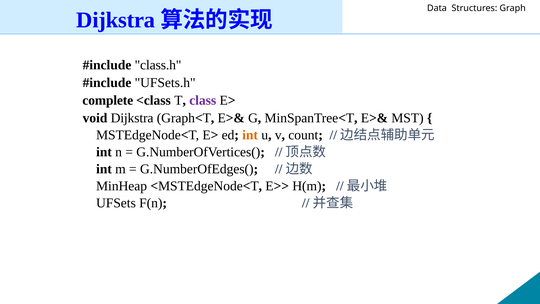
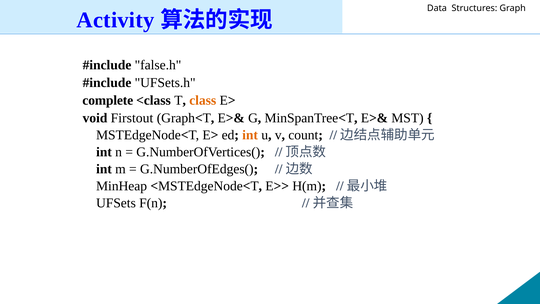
Dijkstra at (116, 20): Dijkstra -> Activity
class.h: class.h -> false.h
class colour: purple -> orange
void Dijkstra: Dijkstra -> Firstout
